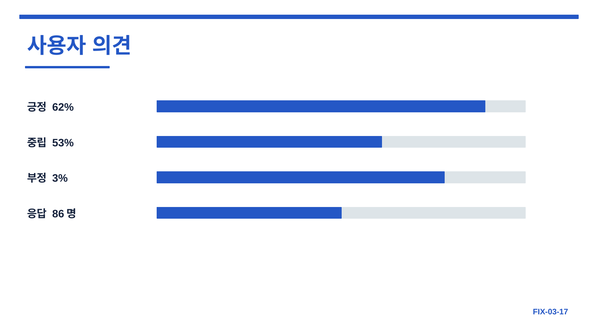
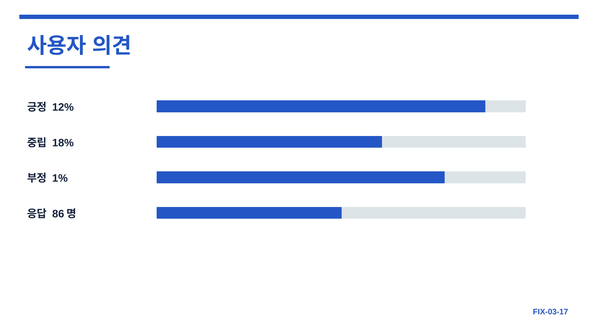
62%: 62% -> 12%
53%: 53% -> 18%
3%: 3% -> 1%
